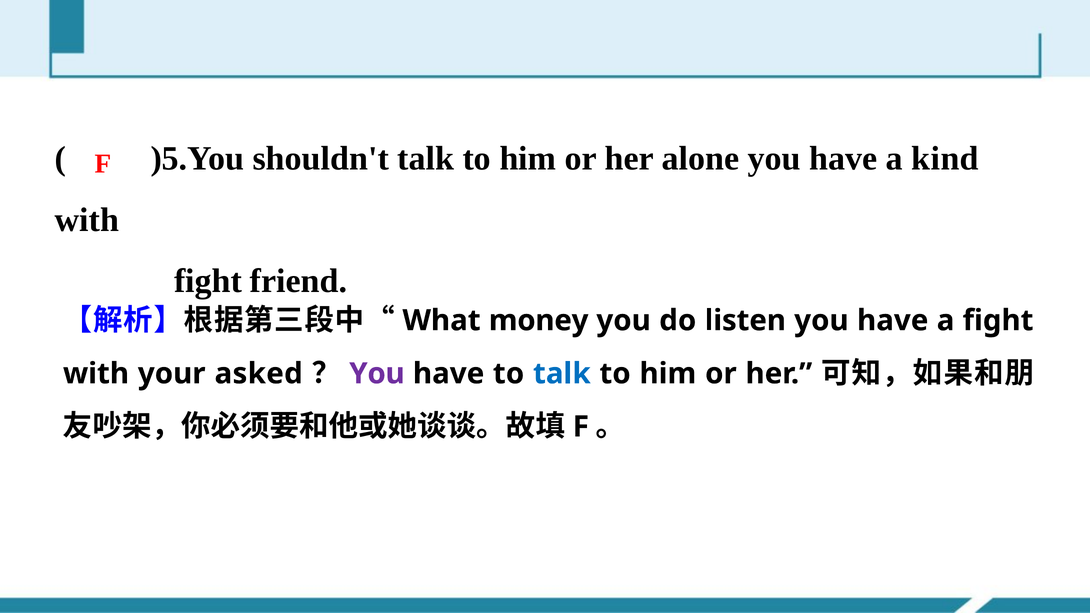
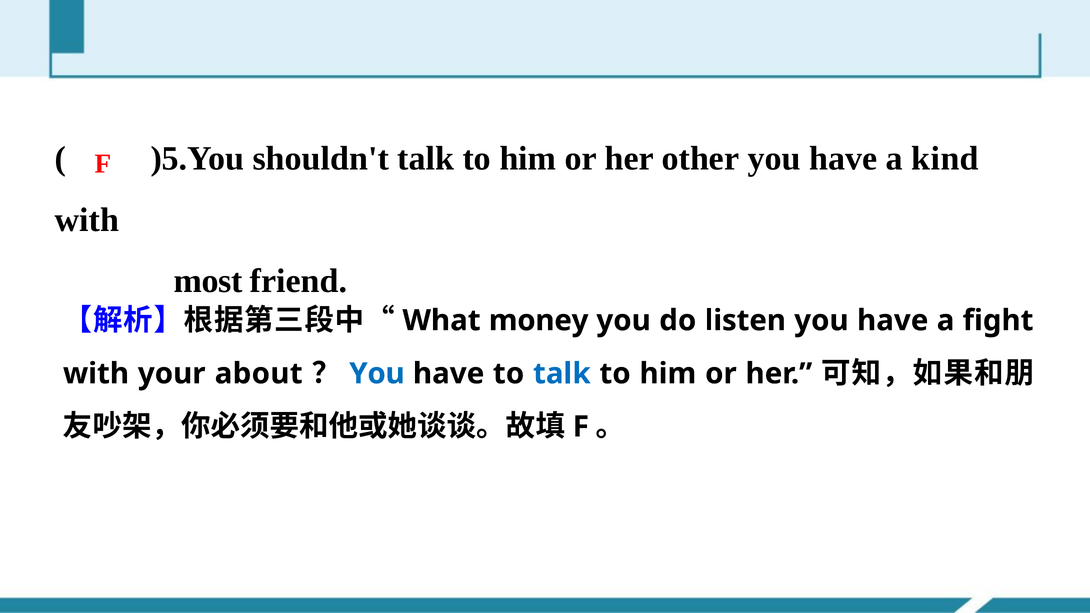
alone: alone -> other
fight at (208, 281): fight -> most
asked: asked -> about
You at (377, 374) colour: purple -> blue
